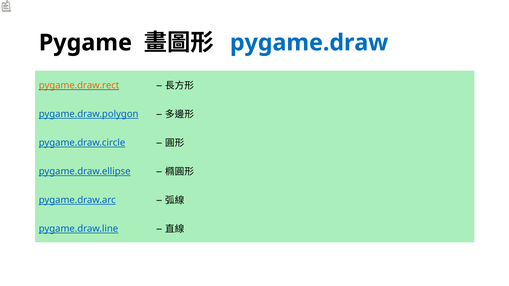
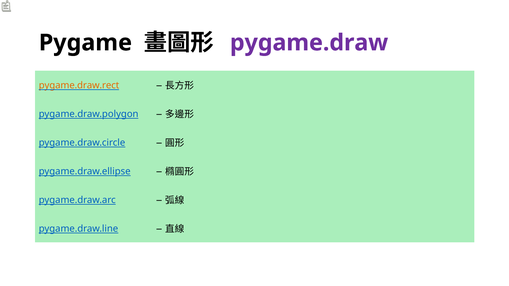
pygame.draw colour: blue -> purple
